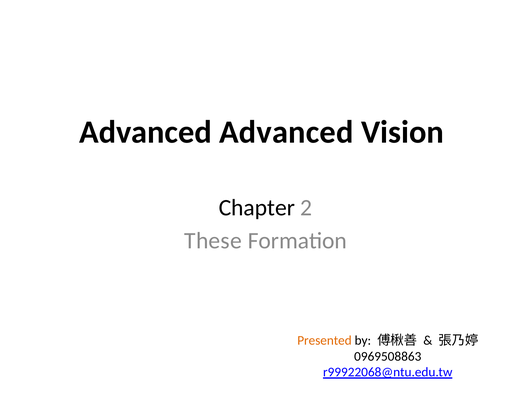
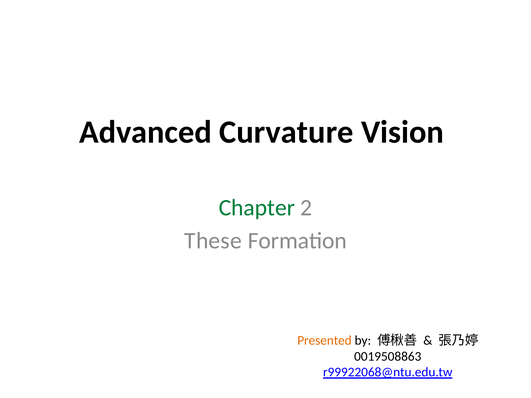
Advanced Advanced: Advanced -> Curvature
Chapter colour: black -> green
0969508863: 0969508863 -> 0019508863
